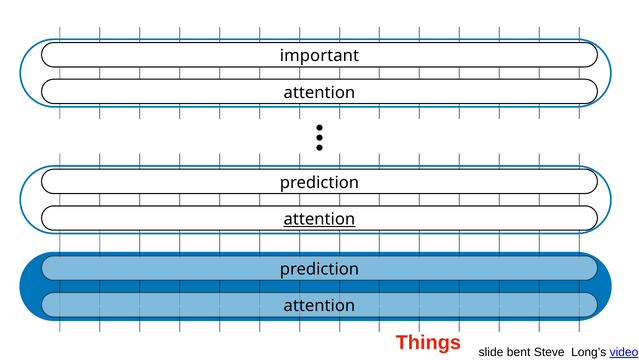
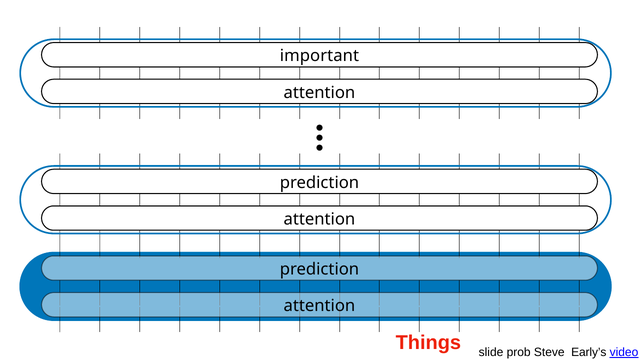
attention at (319, 219) underline: present -> none
bent: bent -> prob
Long’s: Long’s -> Early’s
